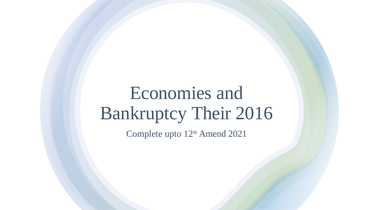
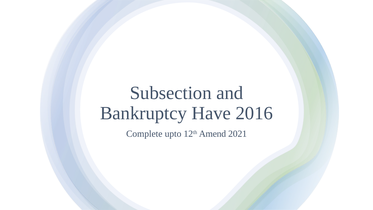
Economies: Economies -> Subsection
Their: Their -> Have
